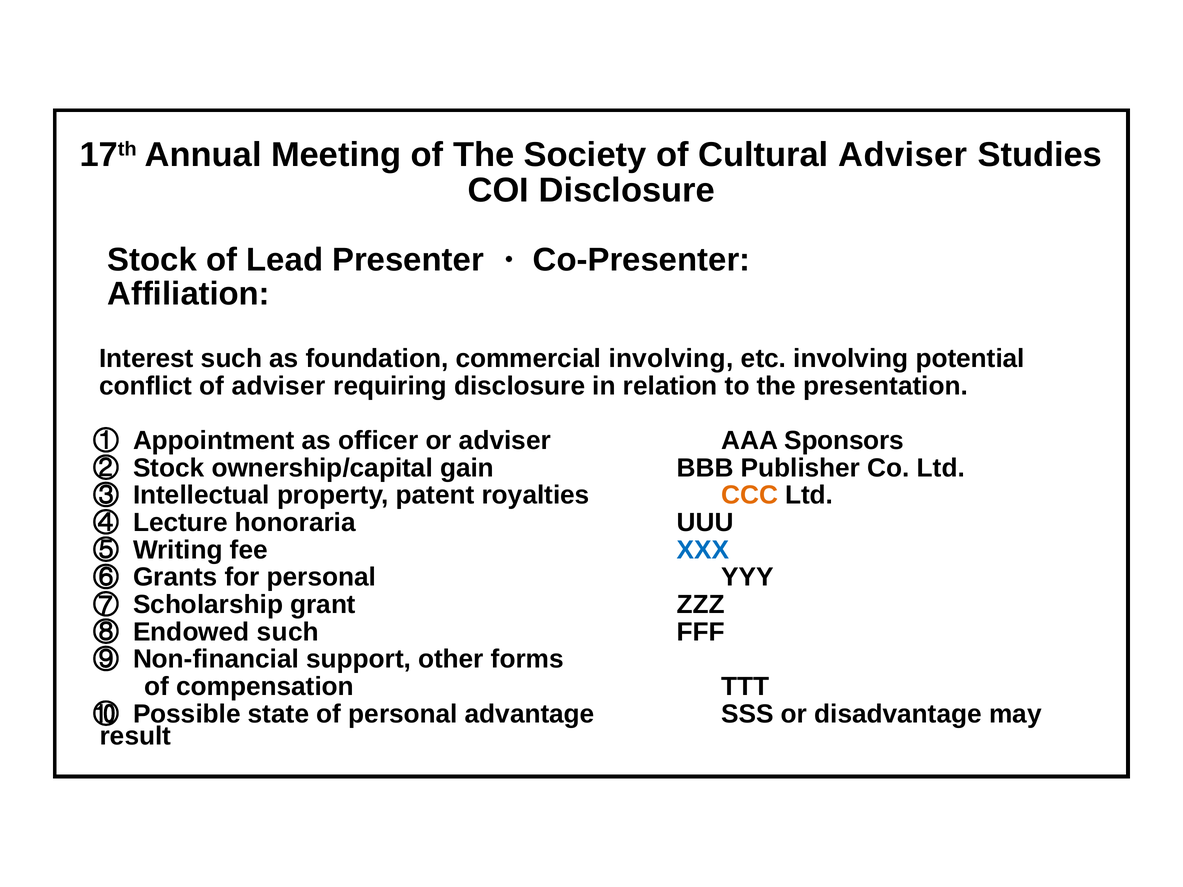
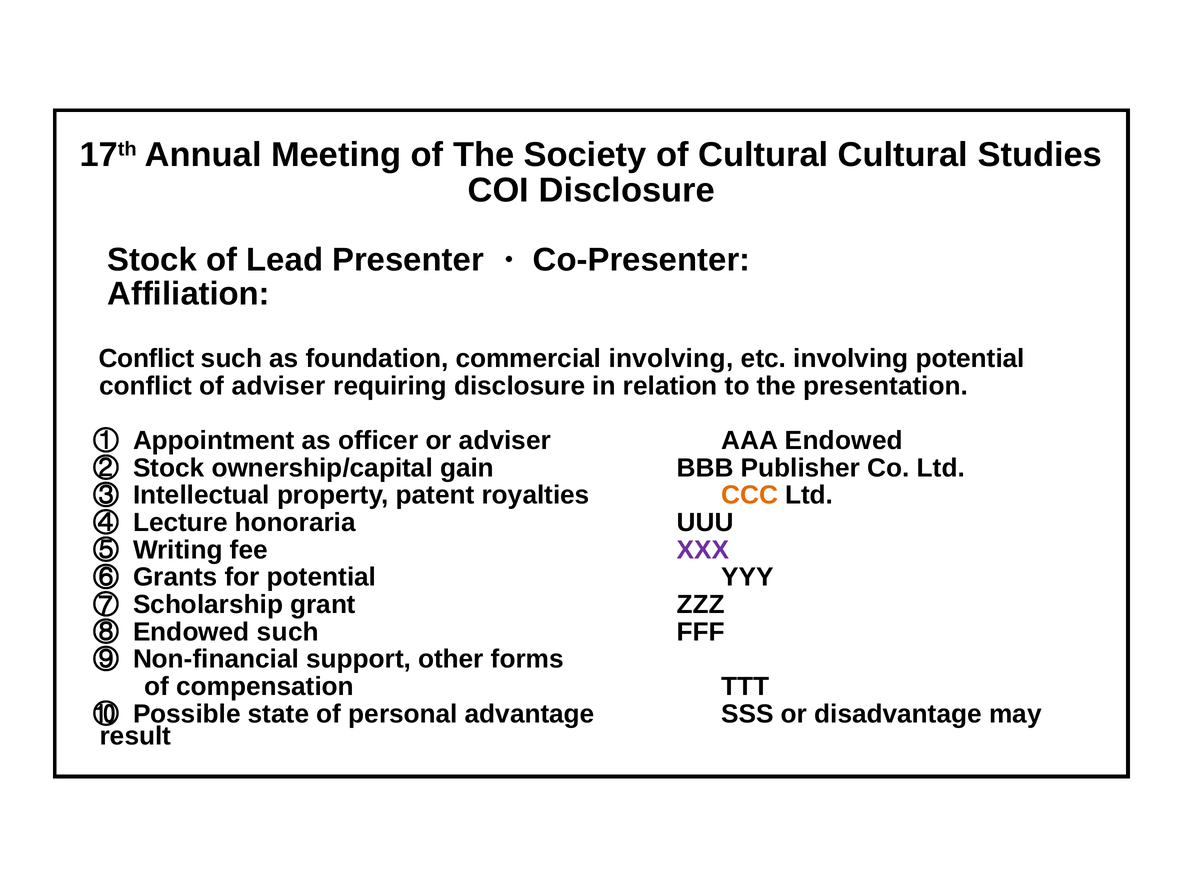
Cultural Adviser: Adviser -> Cultural
Interest at (146, 359): Interest -> Conflict
AAA Sponsors: Sponsors -> Endowed
XXX colour: blue -> purple
for personal: personal -> potential
